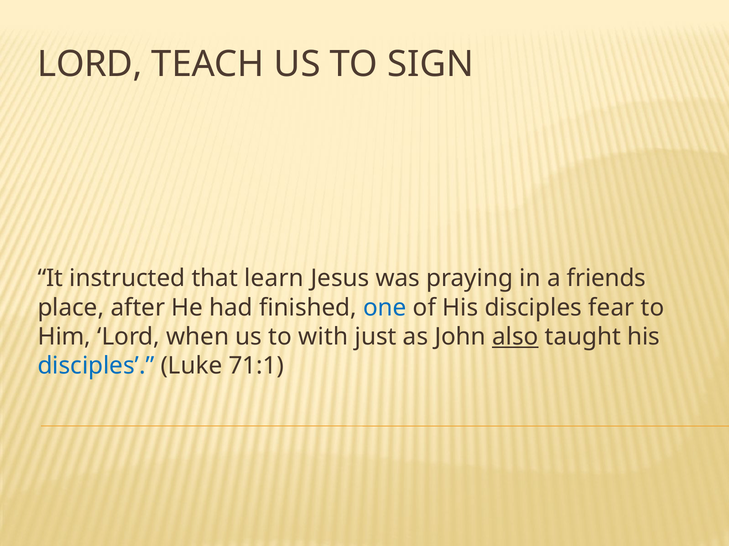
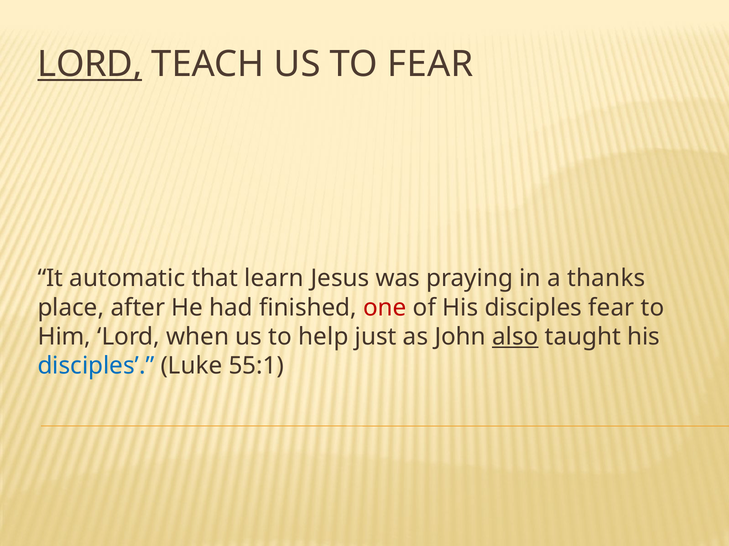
LORD at (90, 64) underline: none -> present
TO SIGN: SIGN -> FEAR
instructed: instructed -> automatic
friends: friends -> thanks
one colour: blue -> red
with: with -> help
71:1: 71:1 -> 55:1
